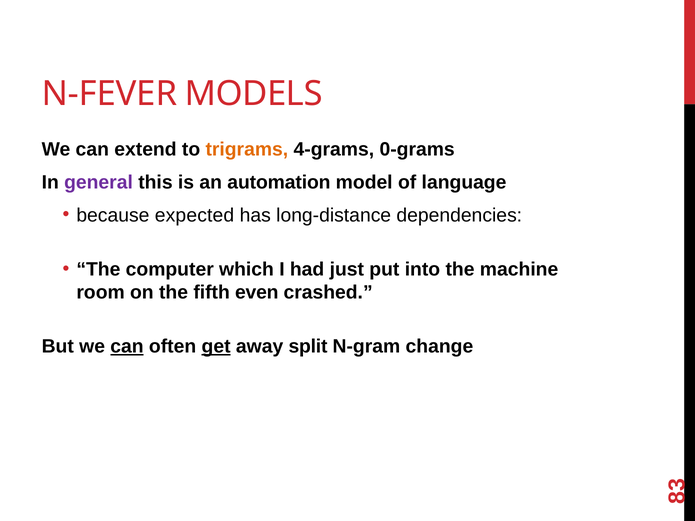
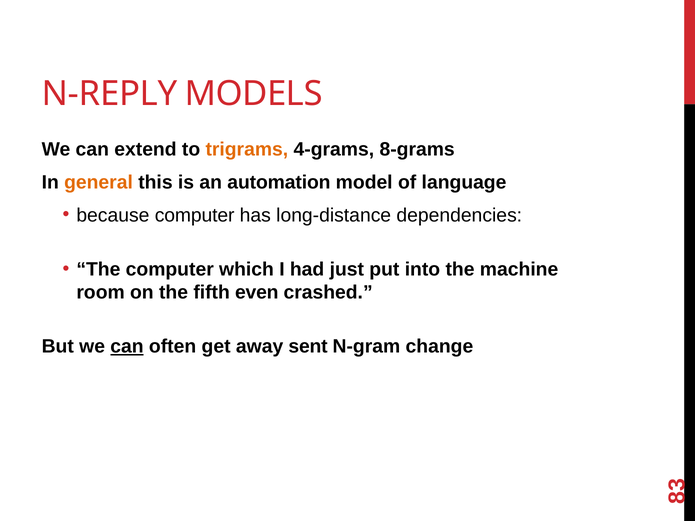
N-FEVER: N-FEVER -> N-REPLY
0-grams: 0-grams -> 8-grams
general colour: purple -> orange
because expected: expected -> computer
get underline: present -> none
split: split -> sent
